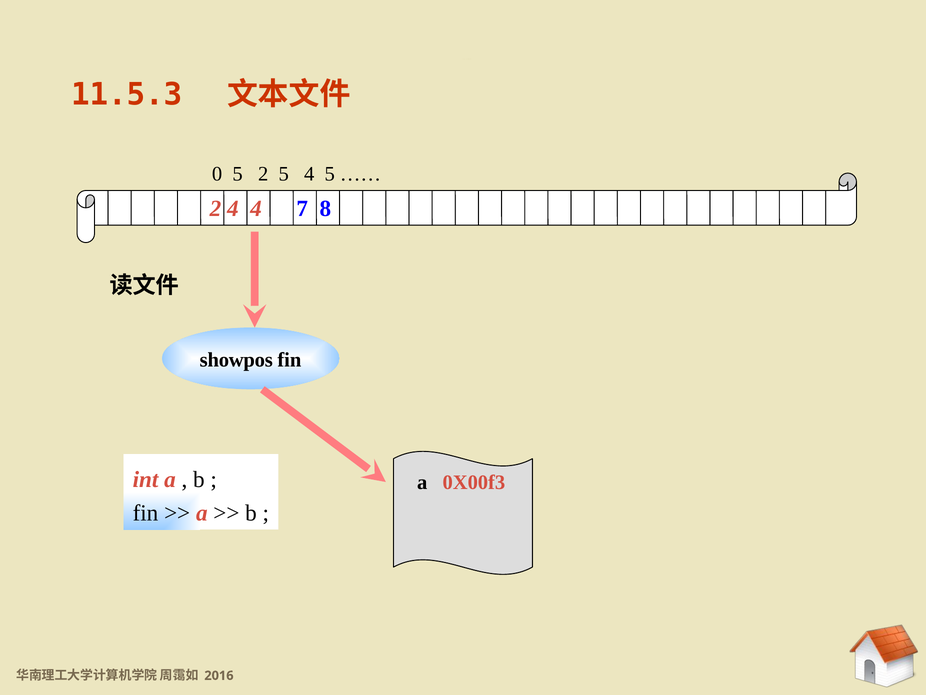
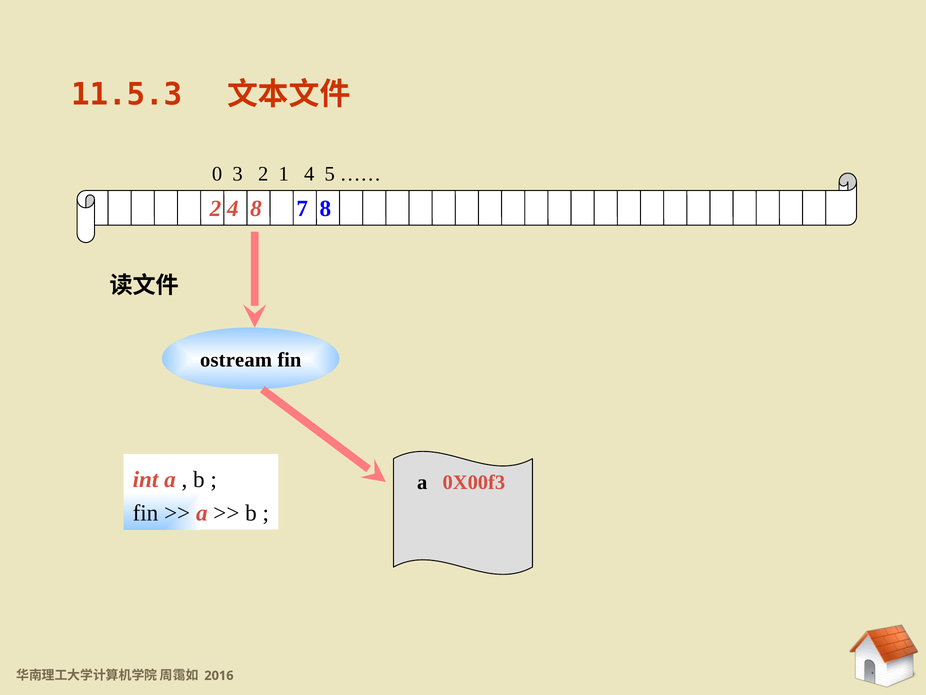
0 5: 5 -> 3
2 5: 5 -> 1
4 4: 4 -> 8
showpos: showpos -> ostream
